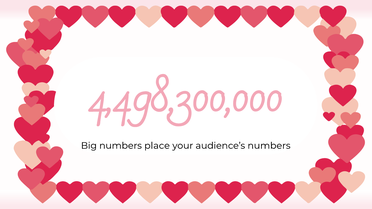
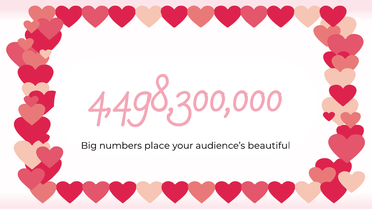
audience’s numbers: numbers -> beautiful
